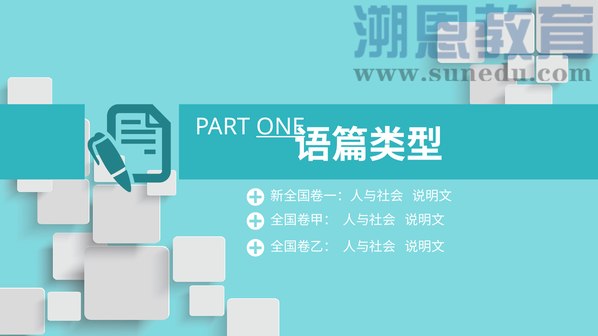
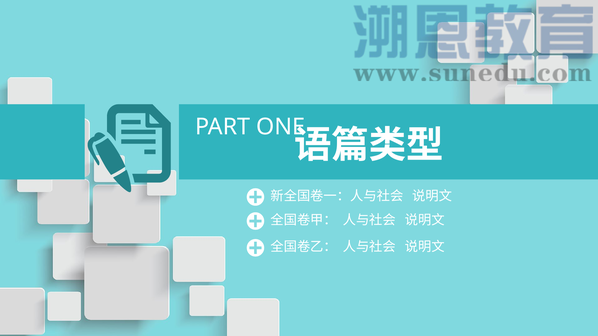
ONE underline: present -> none
